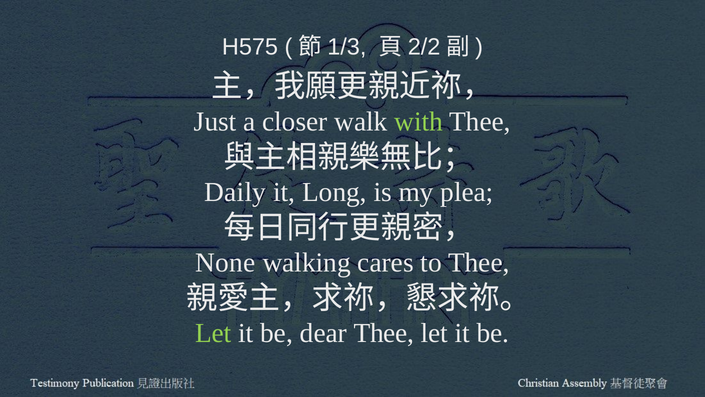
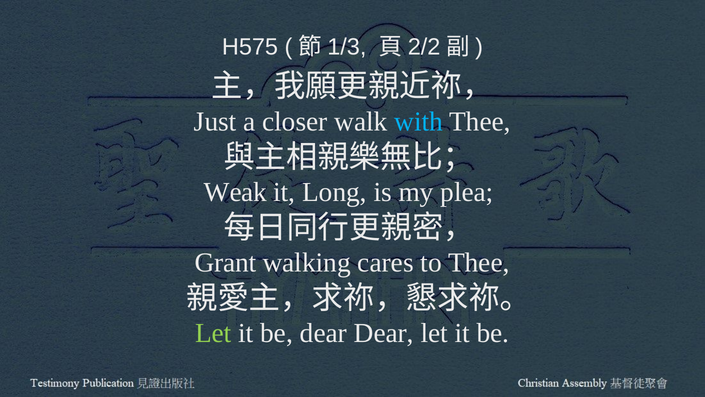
with colour: light green -> light blue
Daily: Daily -> Weak
None: None -> Grant
dear Thee: Thee -> Dear
